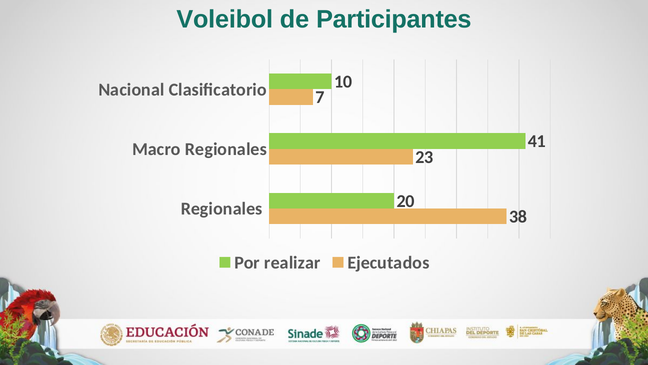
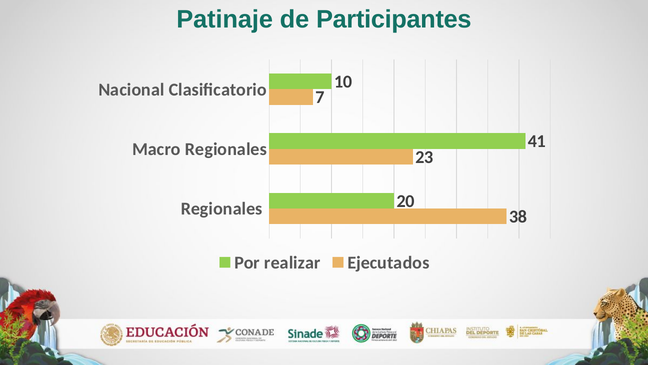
Voleibol: Voleibol -> Patinaje
